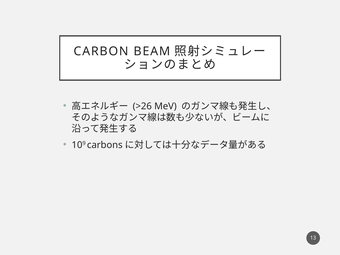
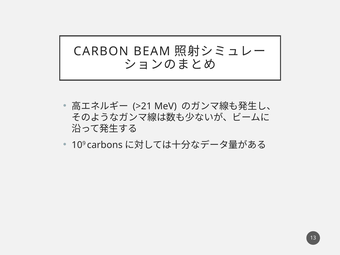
>26: >26 -> >21
